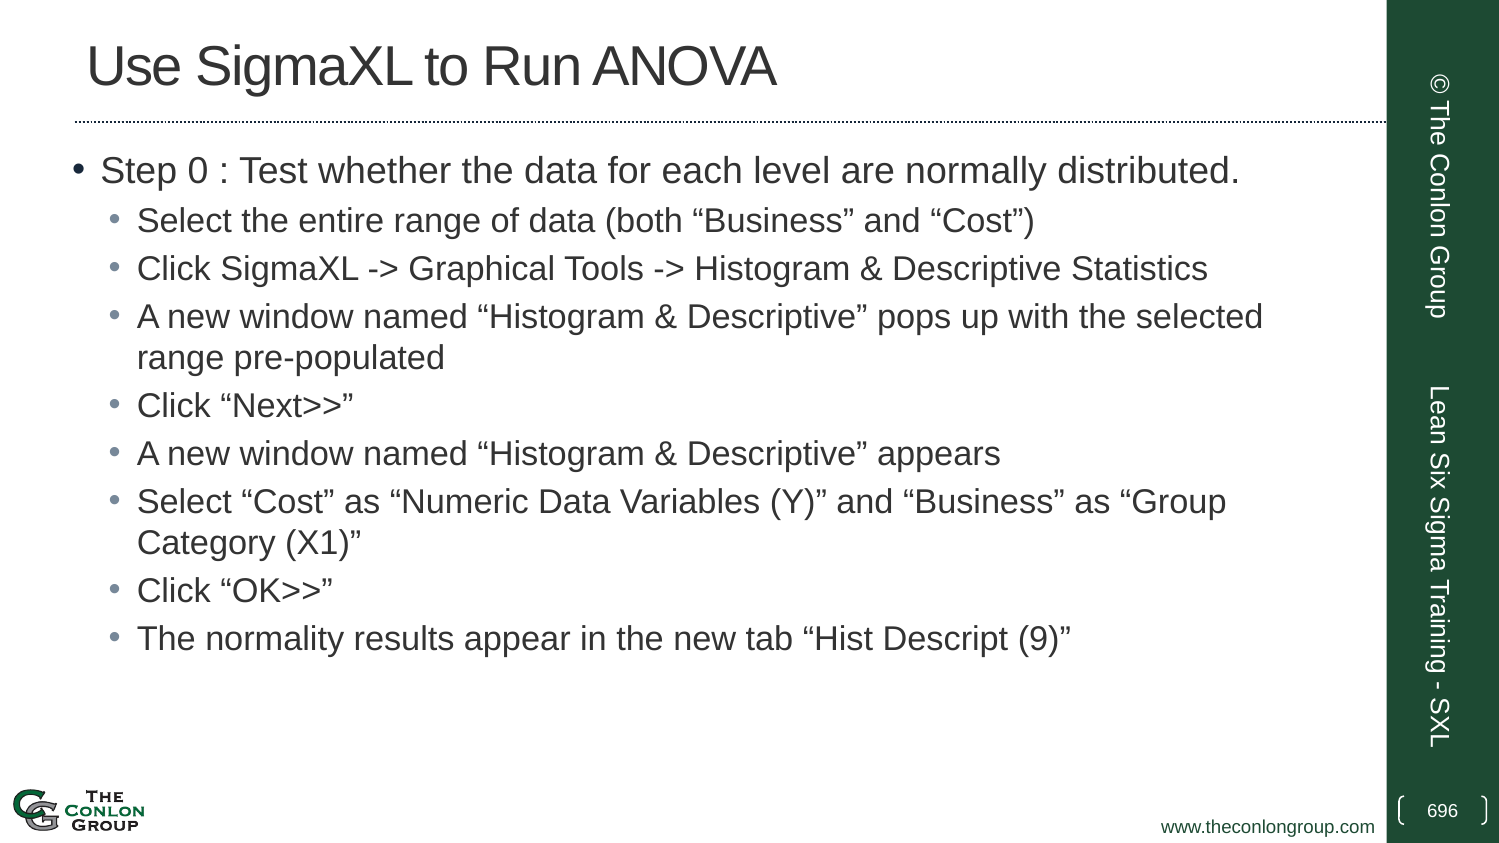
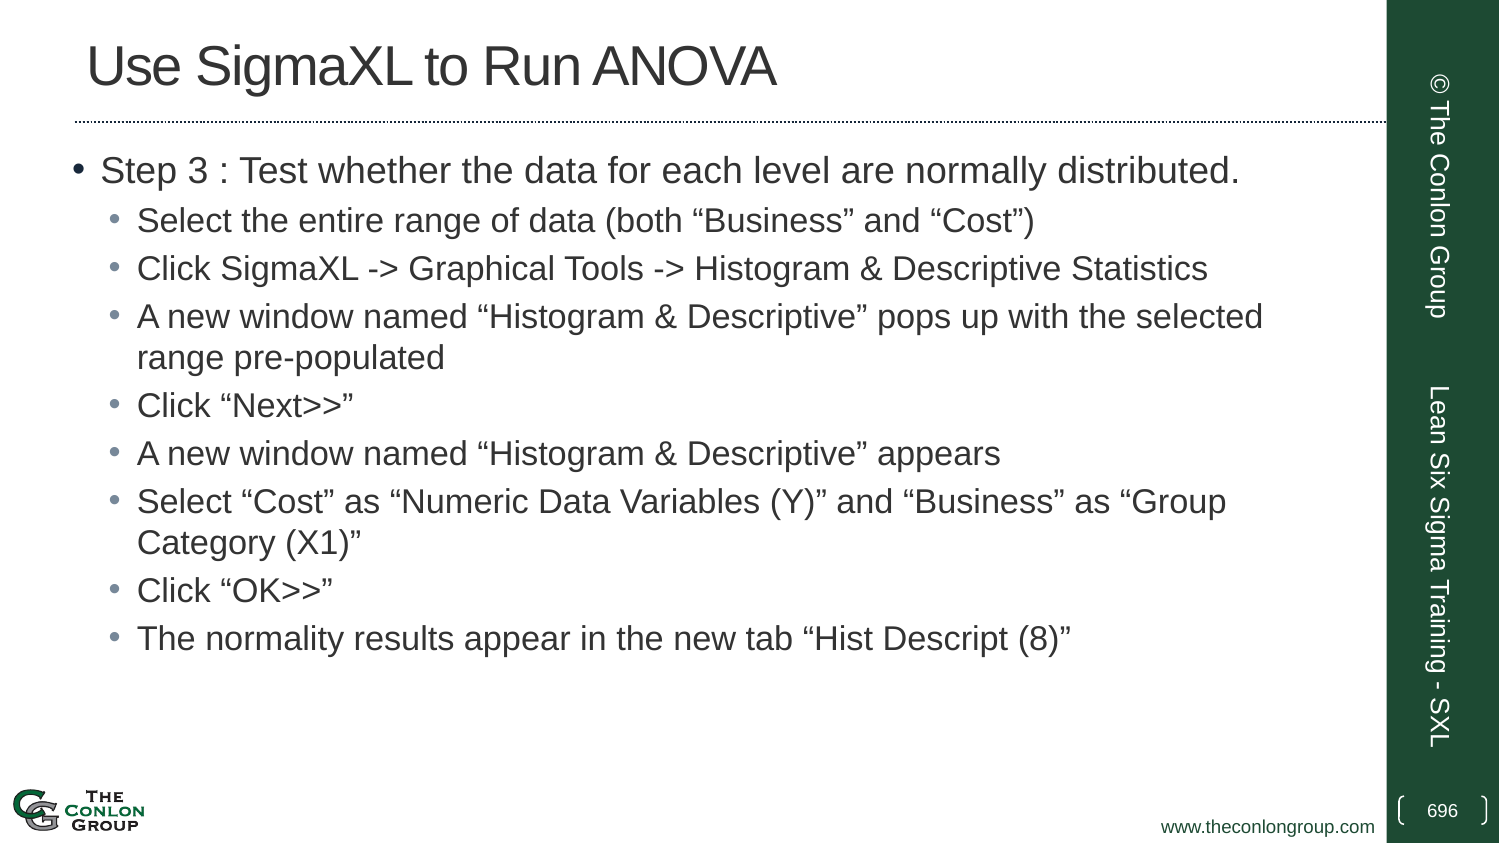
0: 0 -> 3
9: 9 -> 8
